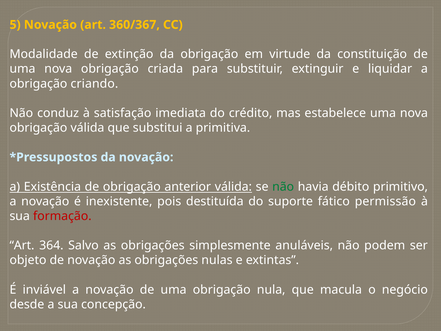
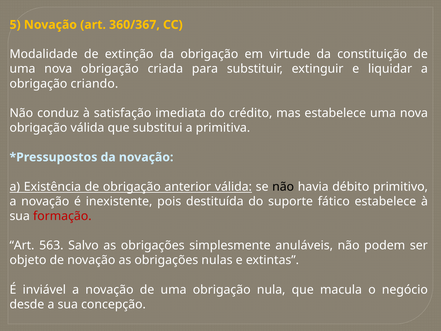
não at (283, 187) colour: green -> black
fático permissão: permissão -> estabelece
364: 364 -> 563
